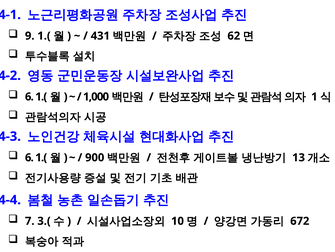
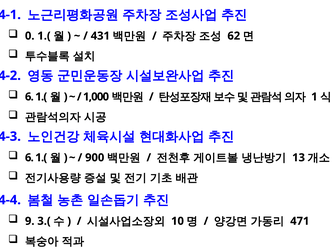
9: 9 -> 0
7: 7 -> 9
672: 672 -> 471
